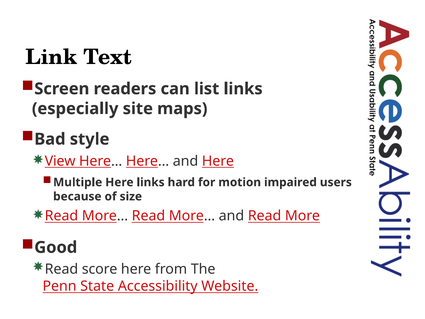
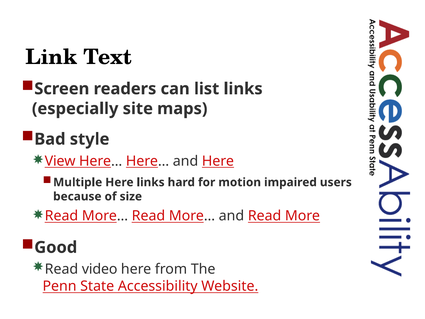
score: score -> video
